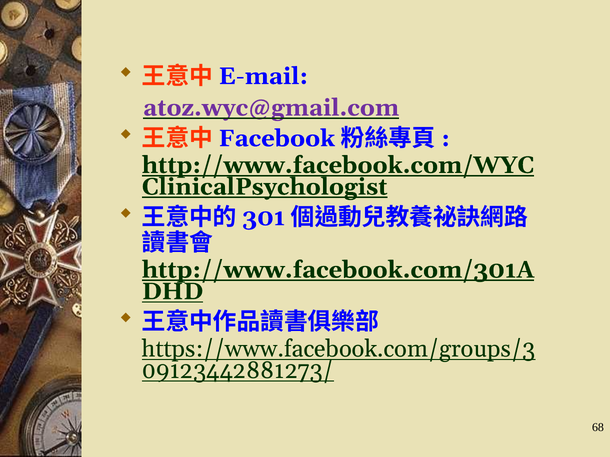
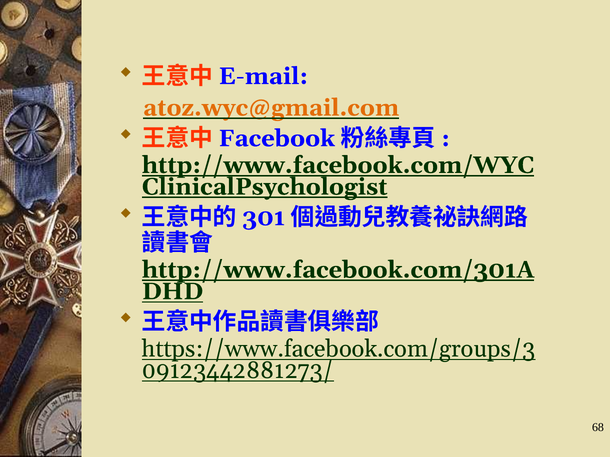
atoz.wyc@gmail.com colour: purple -> orange
